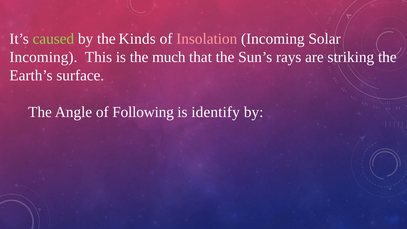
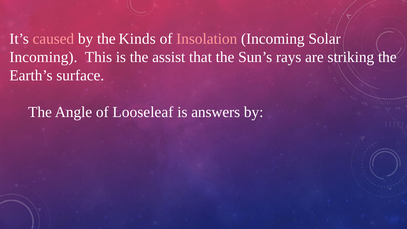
caused colour: light green -> pink
much: much -> assist
Following: Following -> Looseleaf
identify: identify -> answers
